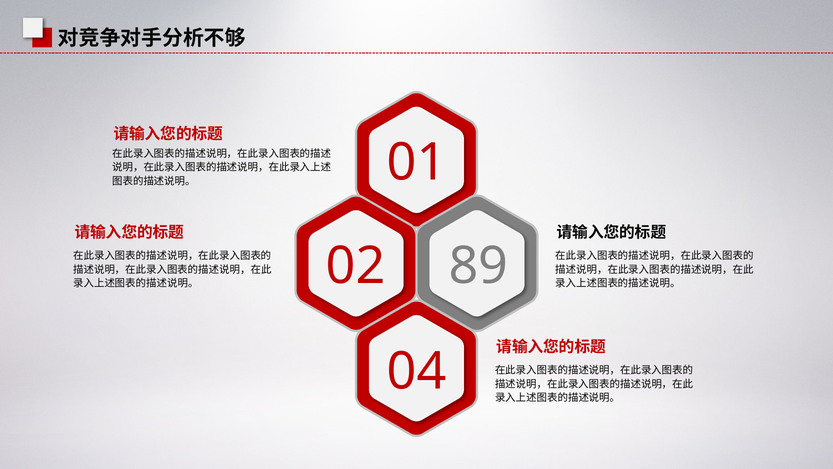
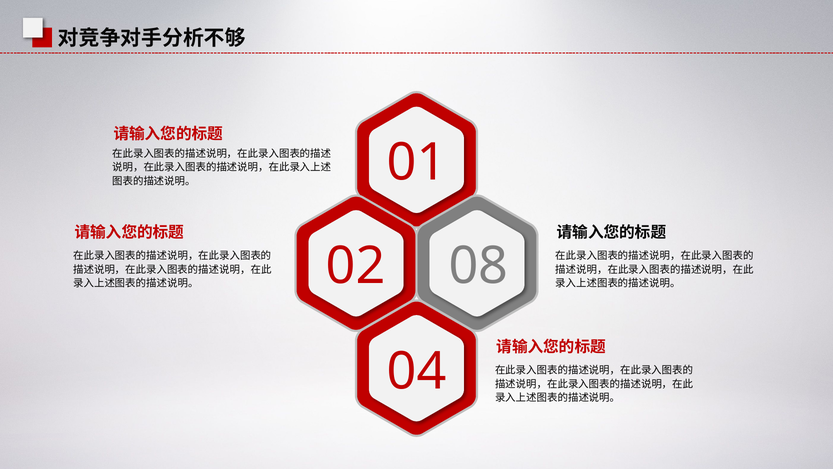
89: 89 -> 08
